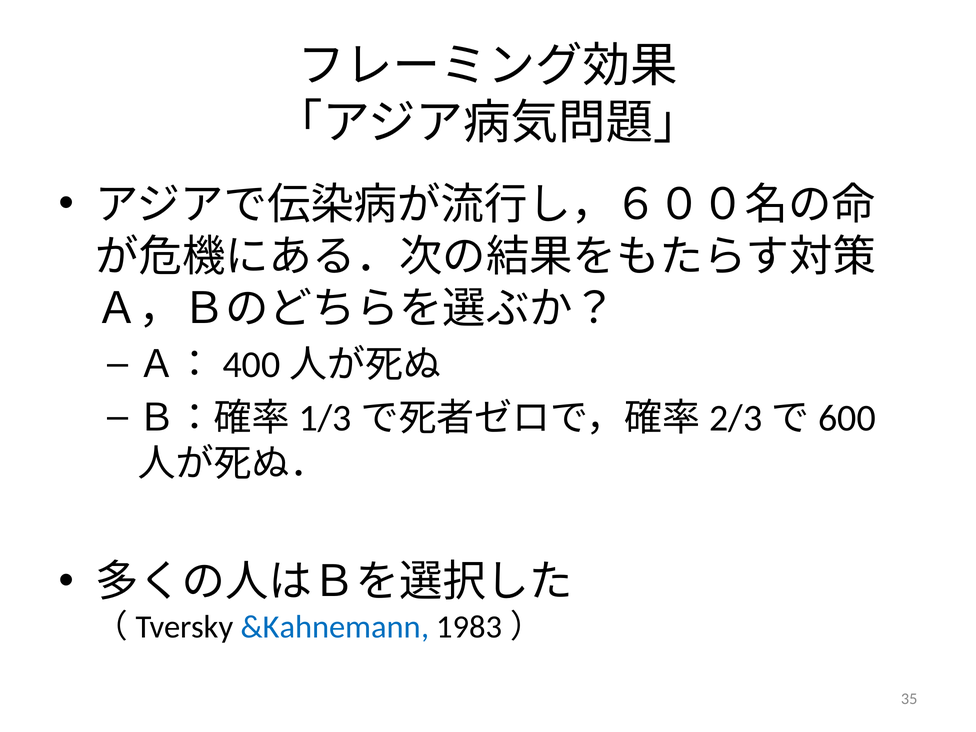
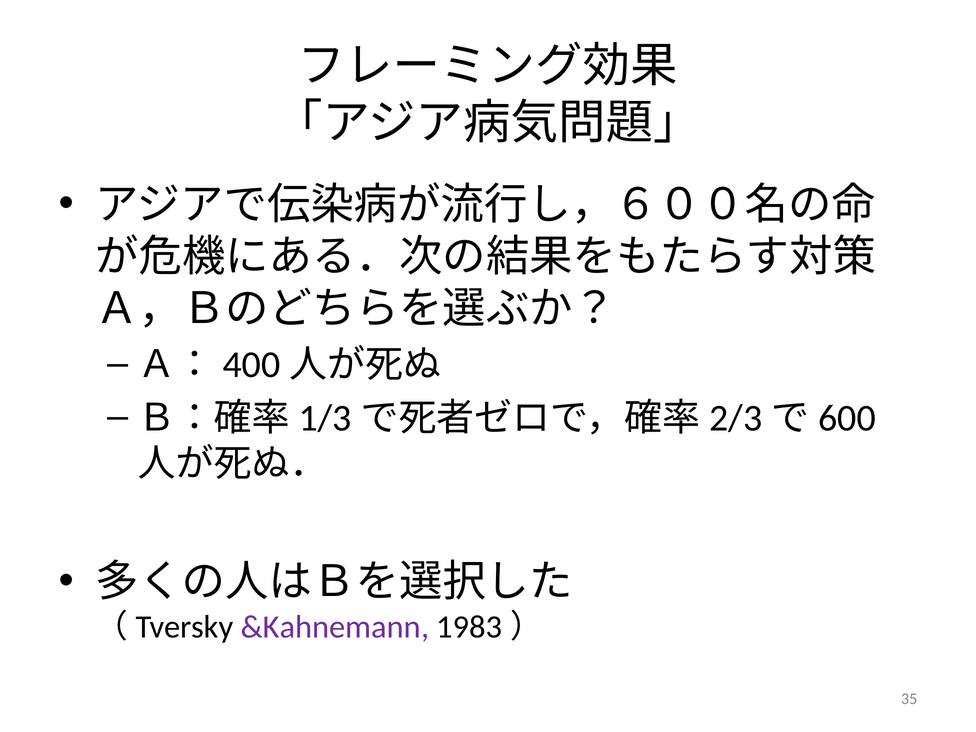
&Kahnemann colour: blue -> purple
